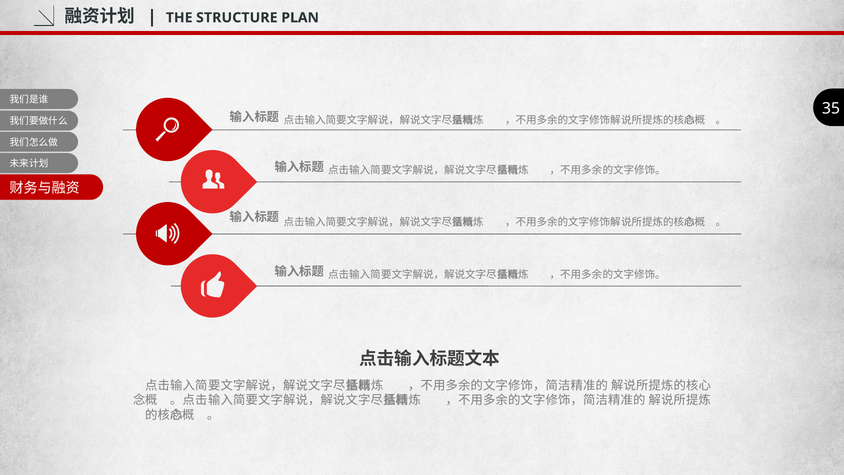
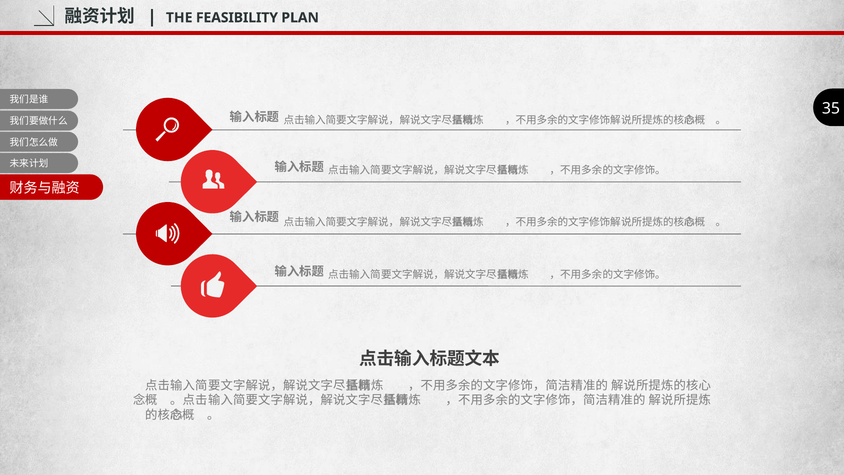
STRUCTURE: STRUCTURE -> FEASIBILITY
